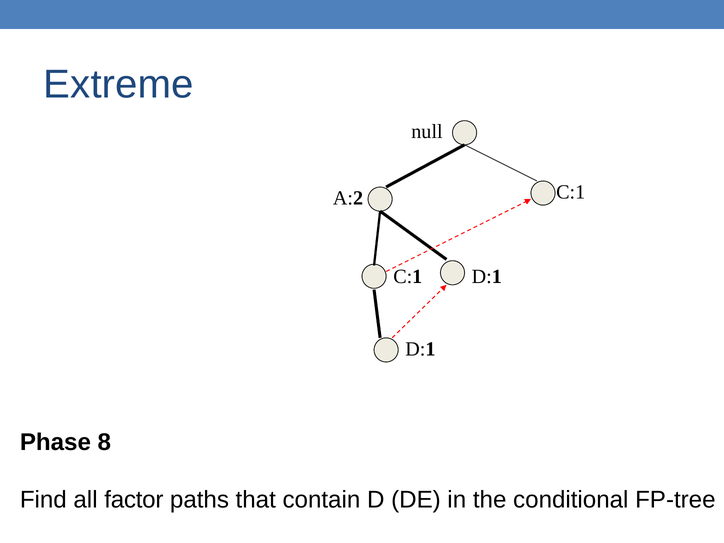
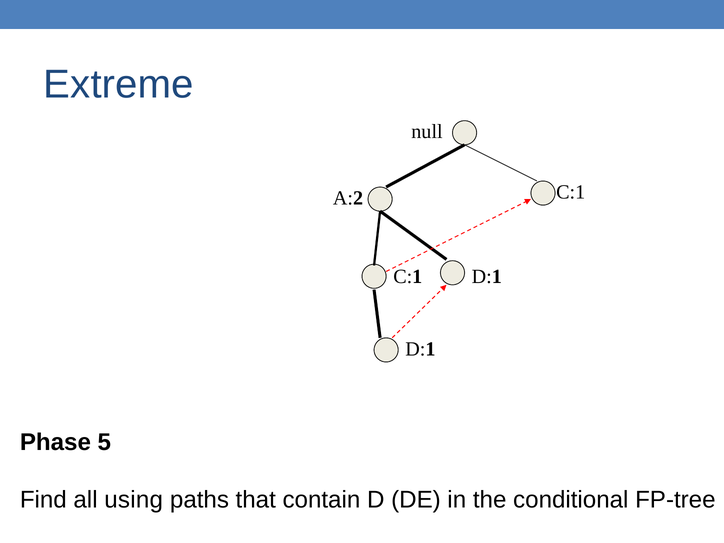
8: 8 -> 5
factor: factor -> using
